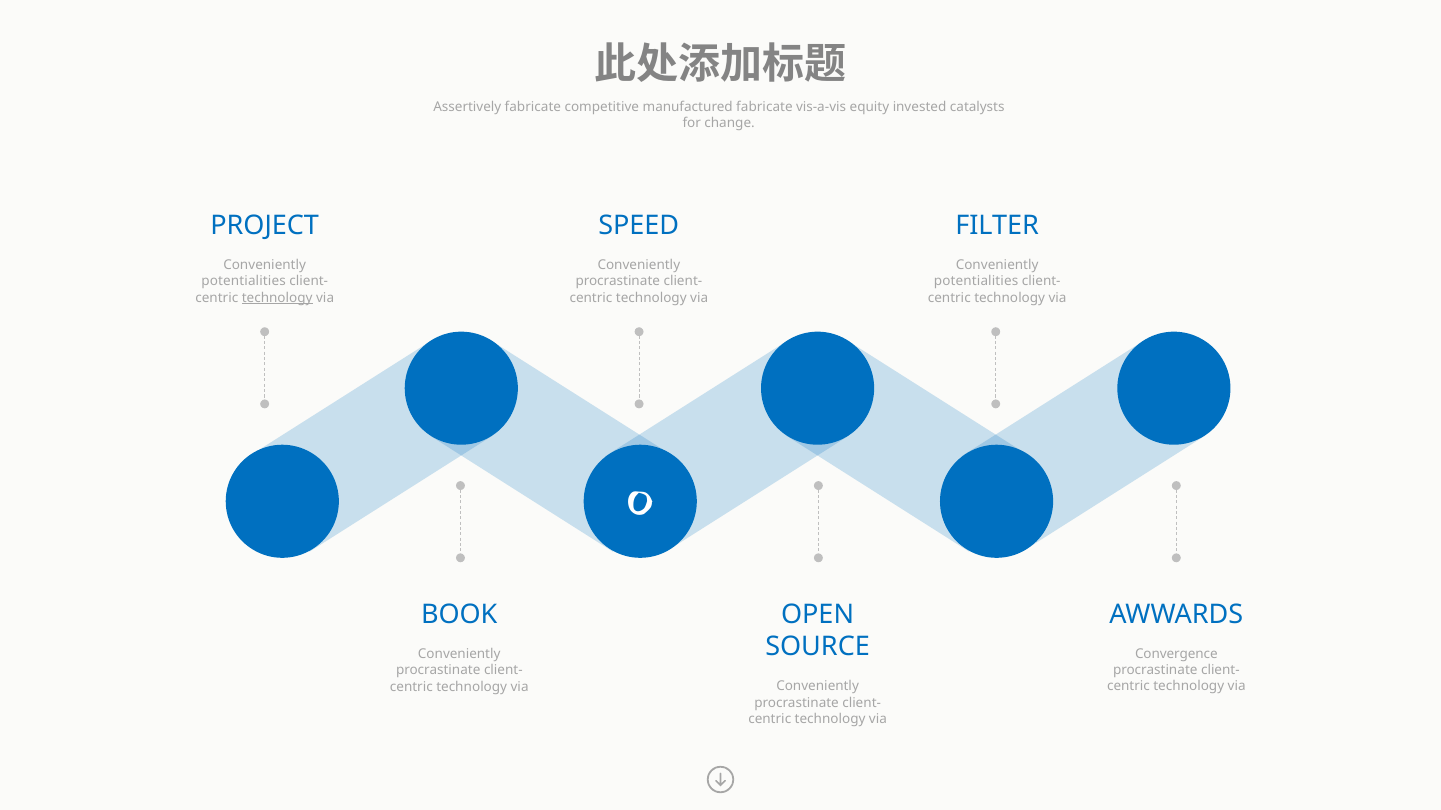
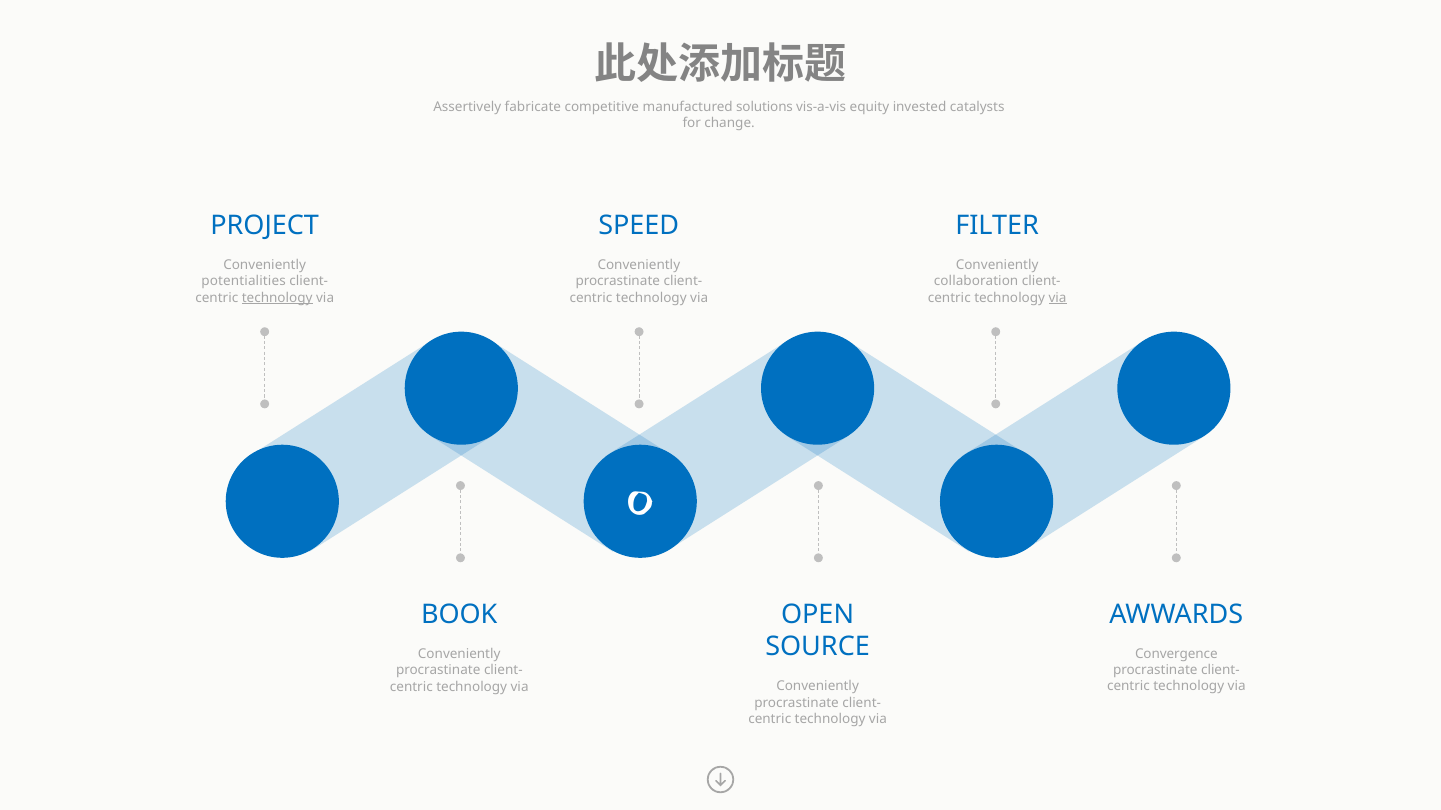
manufactured fabricate: fabricate -> solutions
potentialities at (976, 282): potentialities -> collaboration
via at (1058, 298) underline: none -> present
